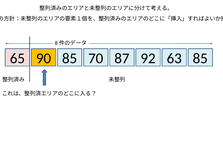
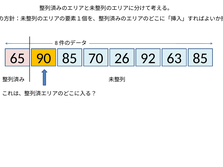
87: 87 -> 26
